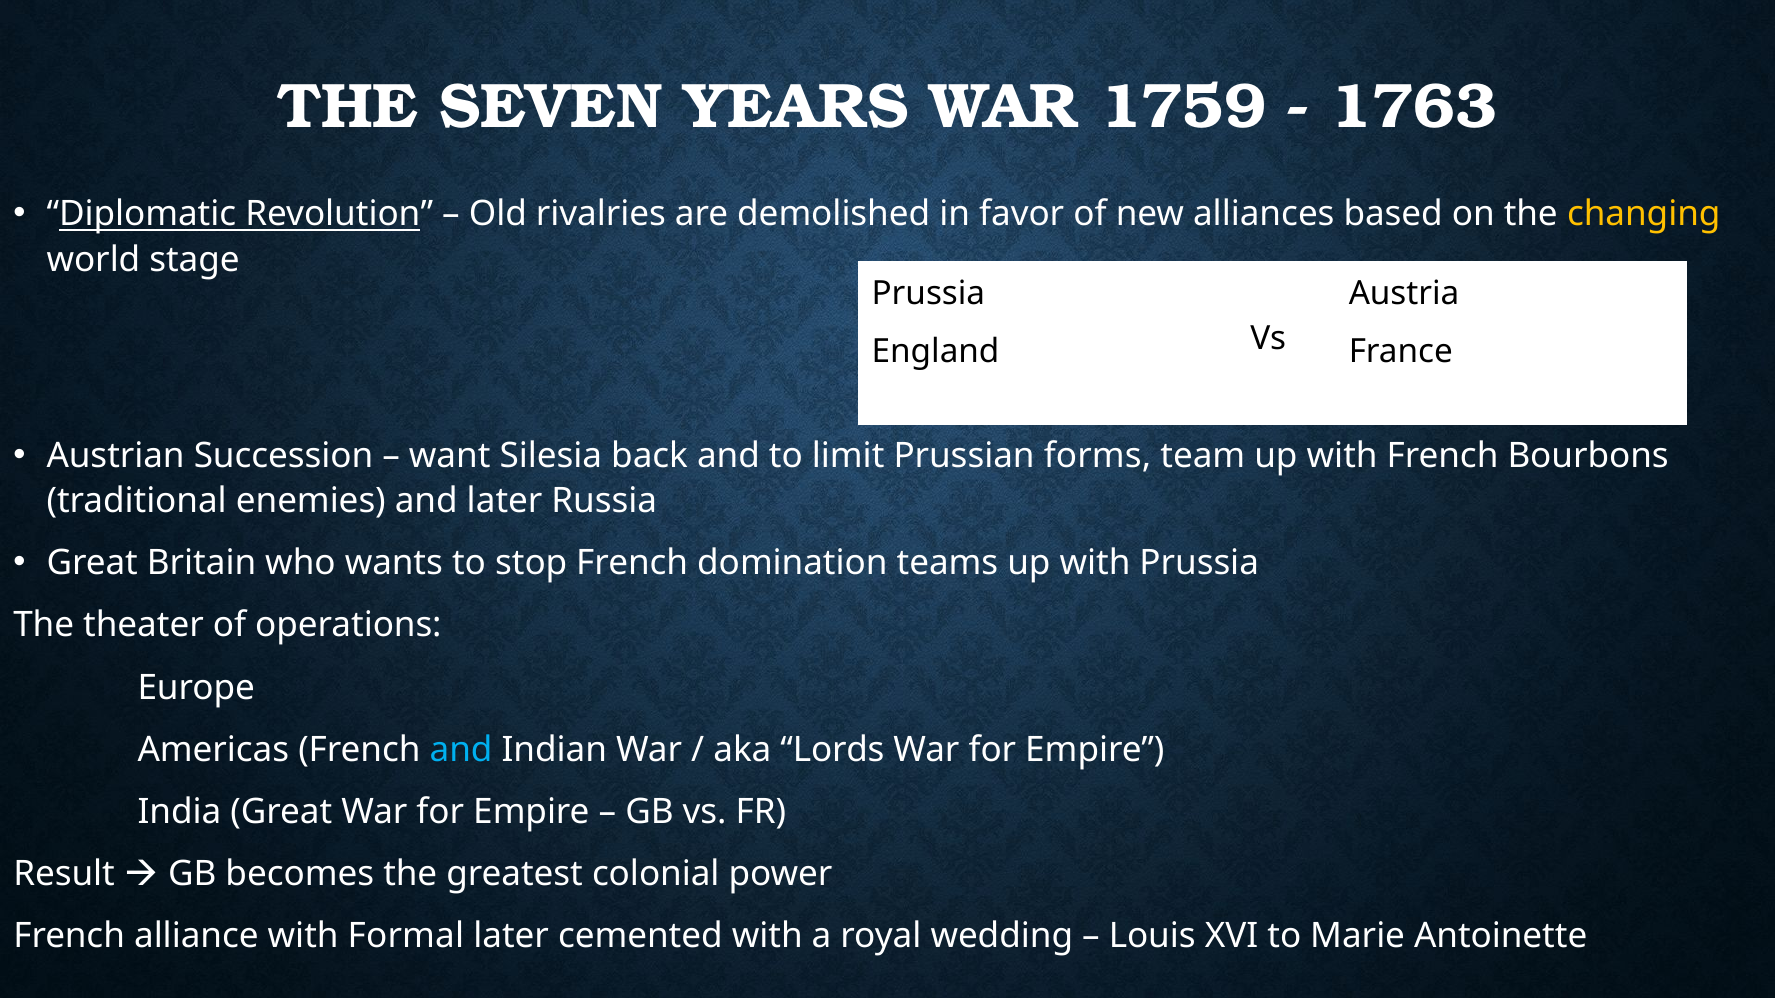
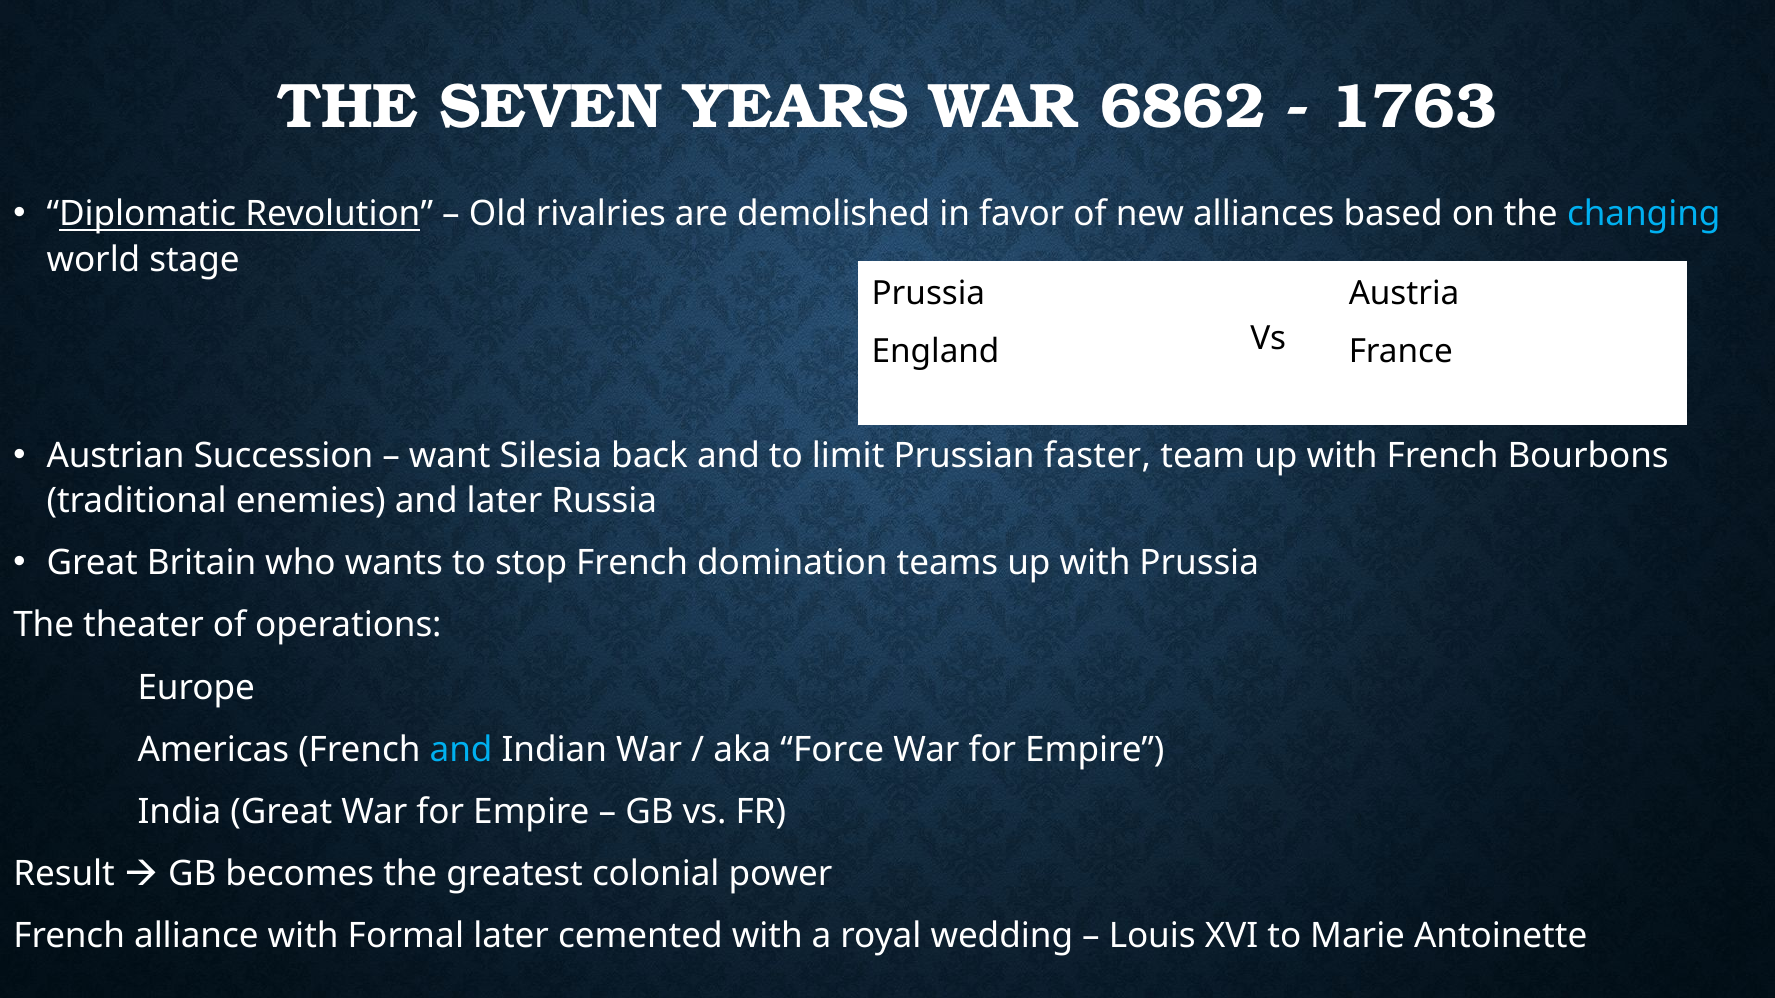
1759: 1759 -> 6862
changing colour: yellow -> light blue
forms: forms -> faster
Lords: Lords -> Force
